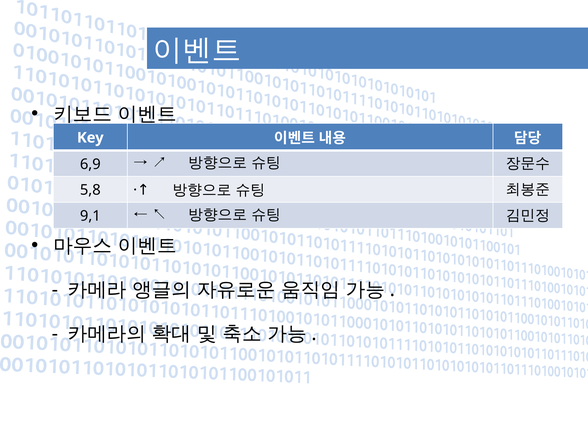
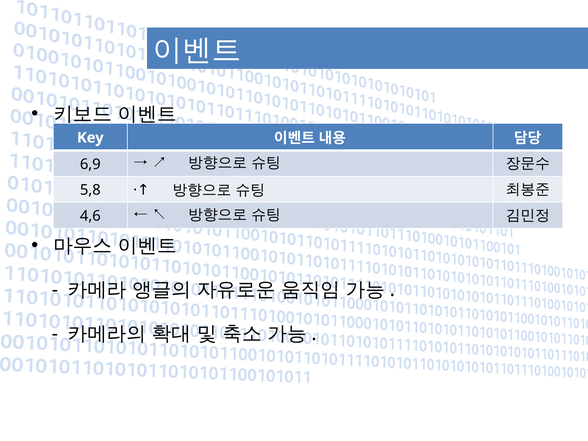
9,1: 9,1 -> 4,6
